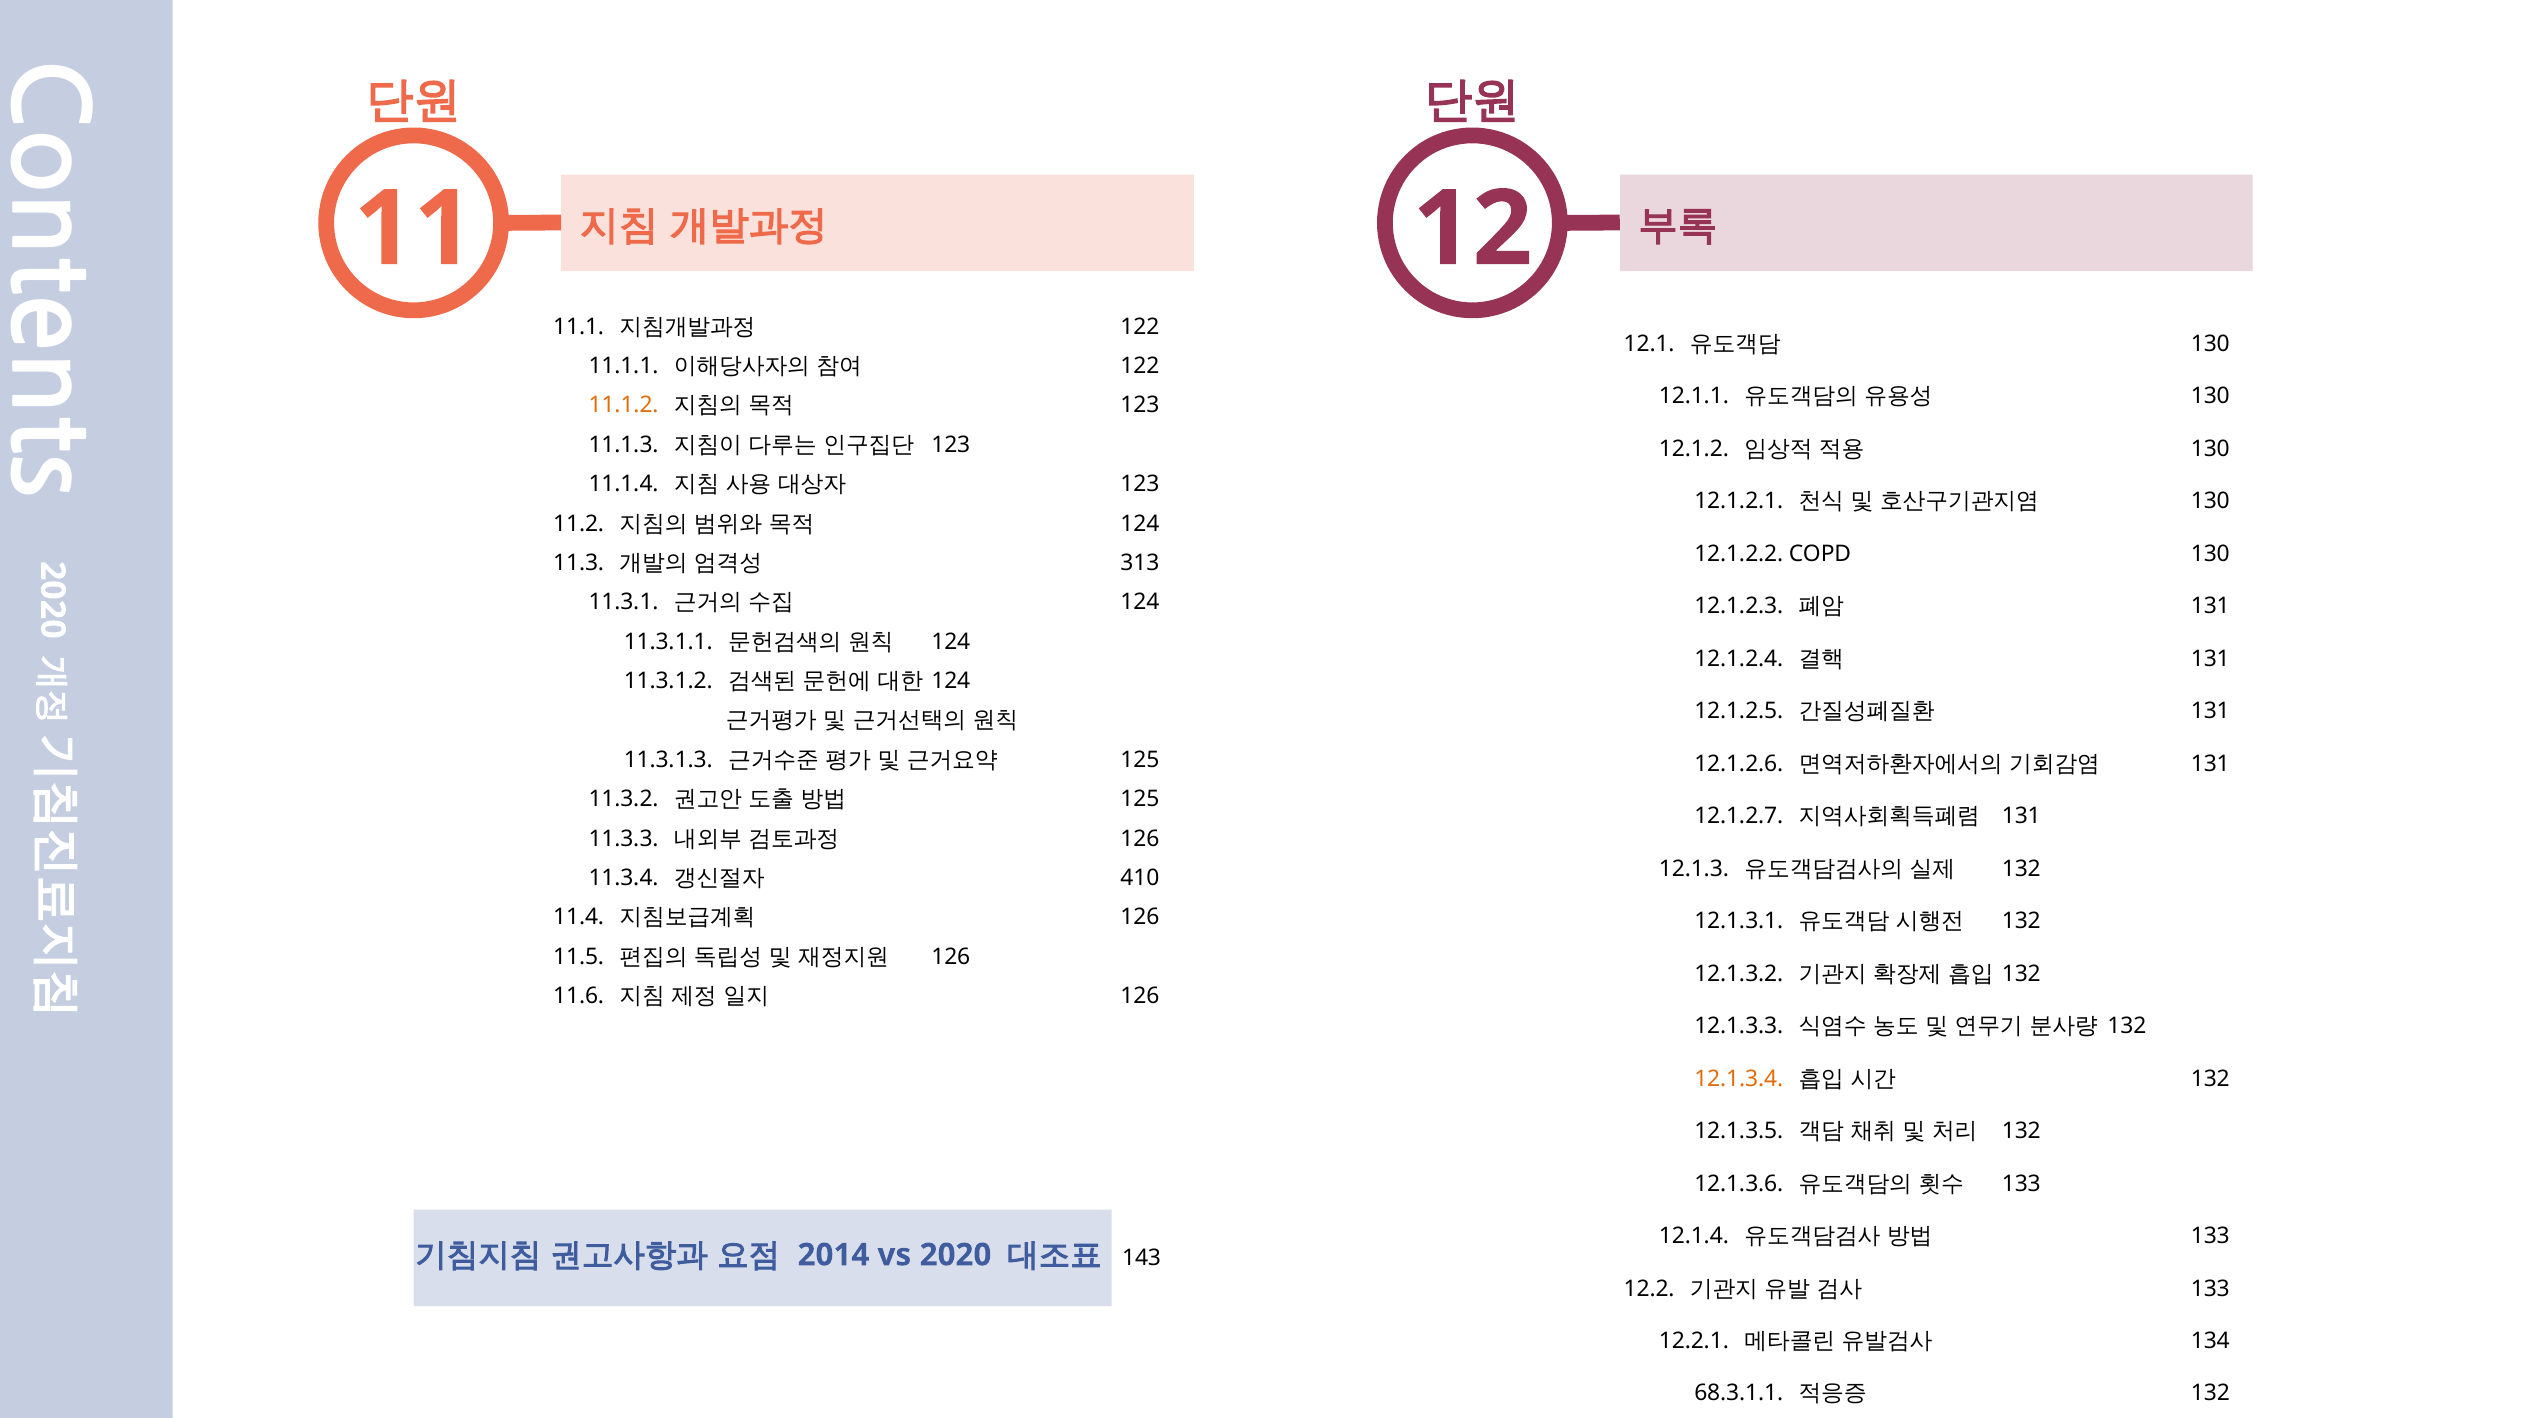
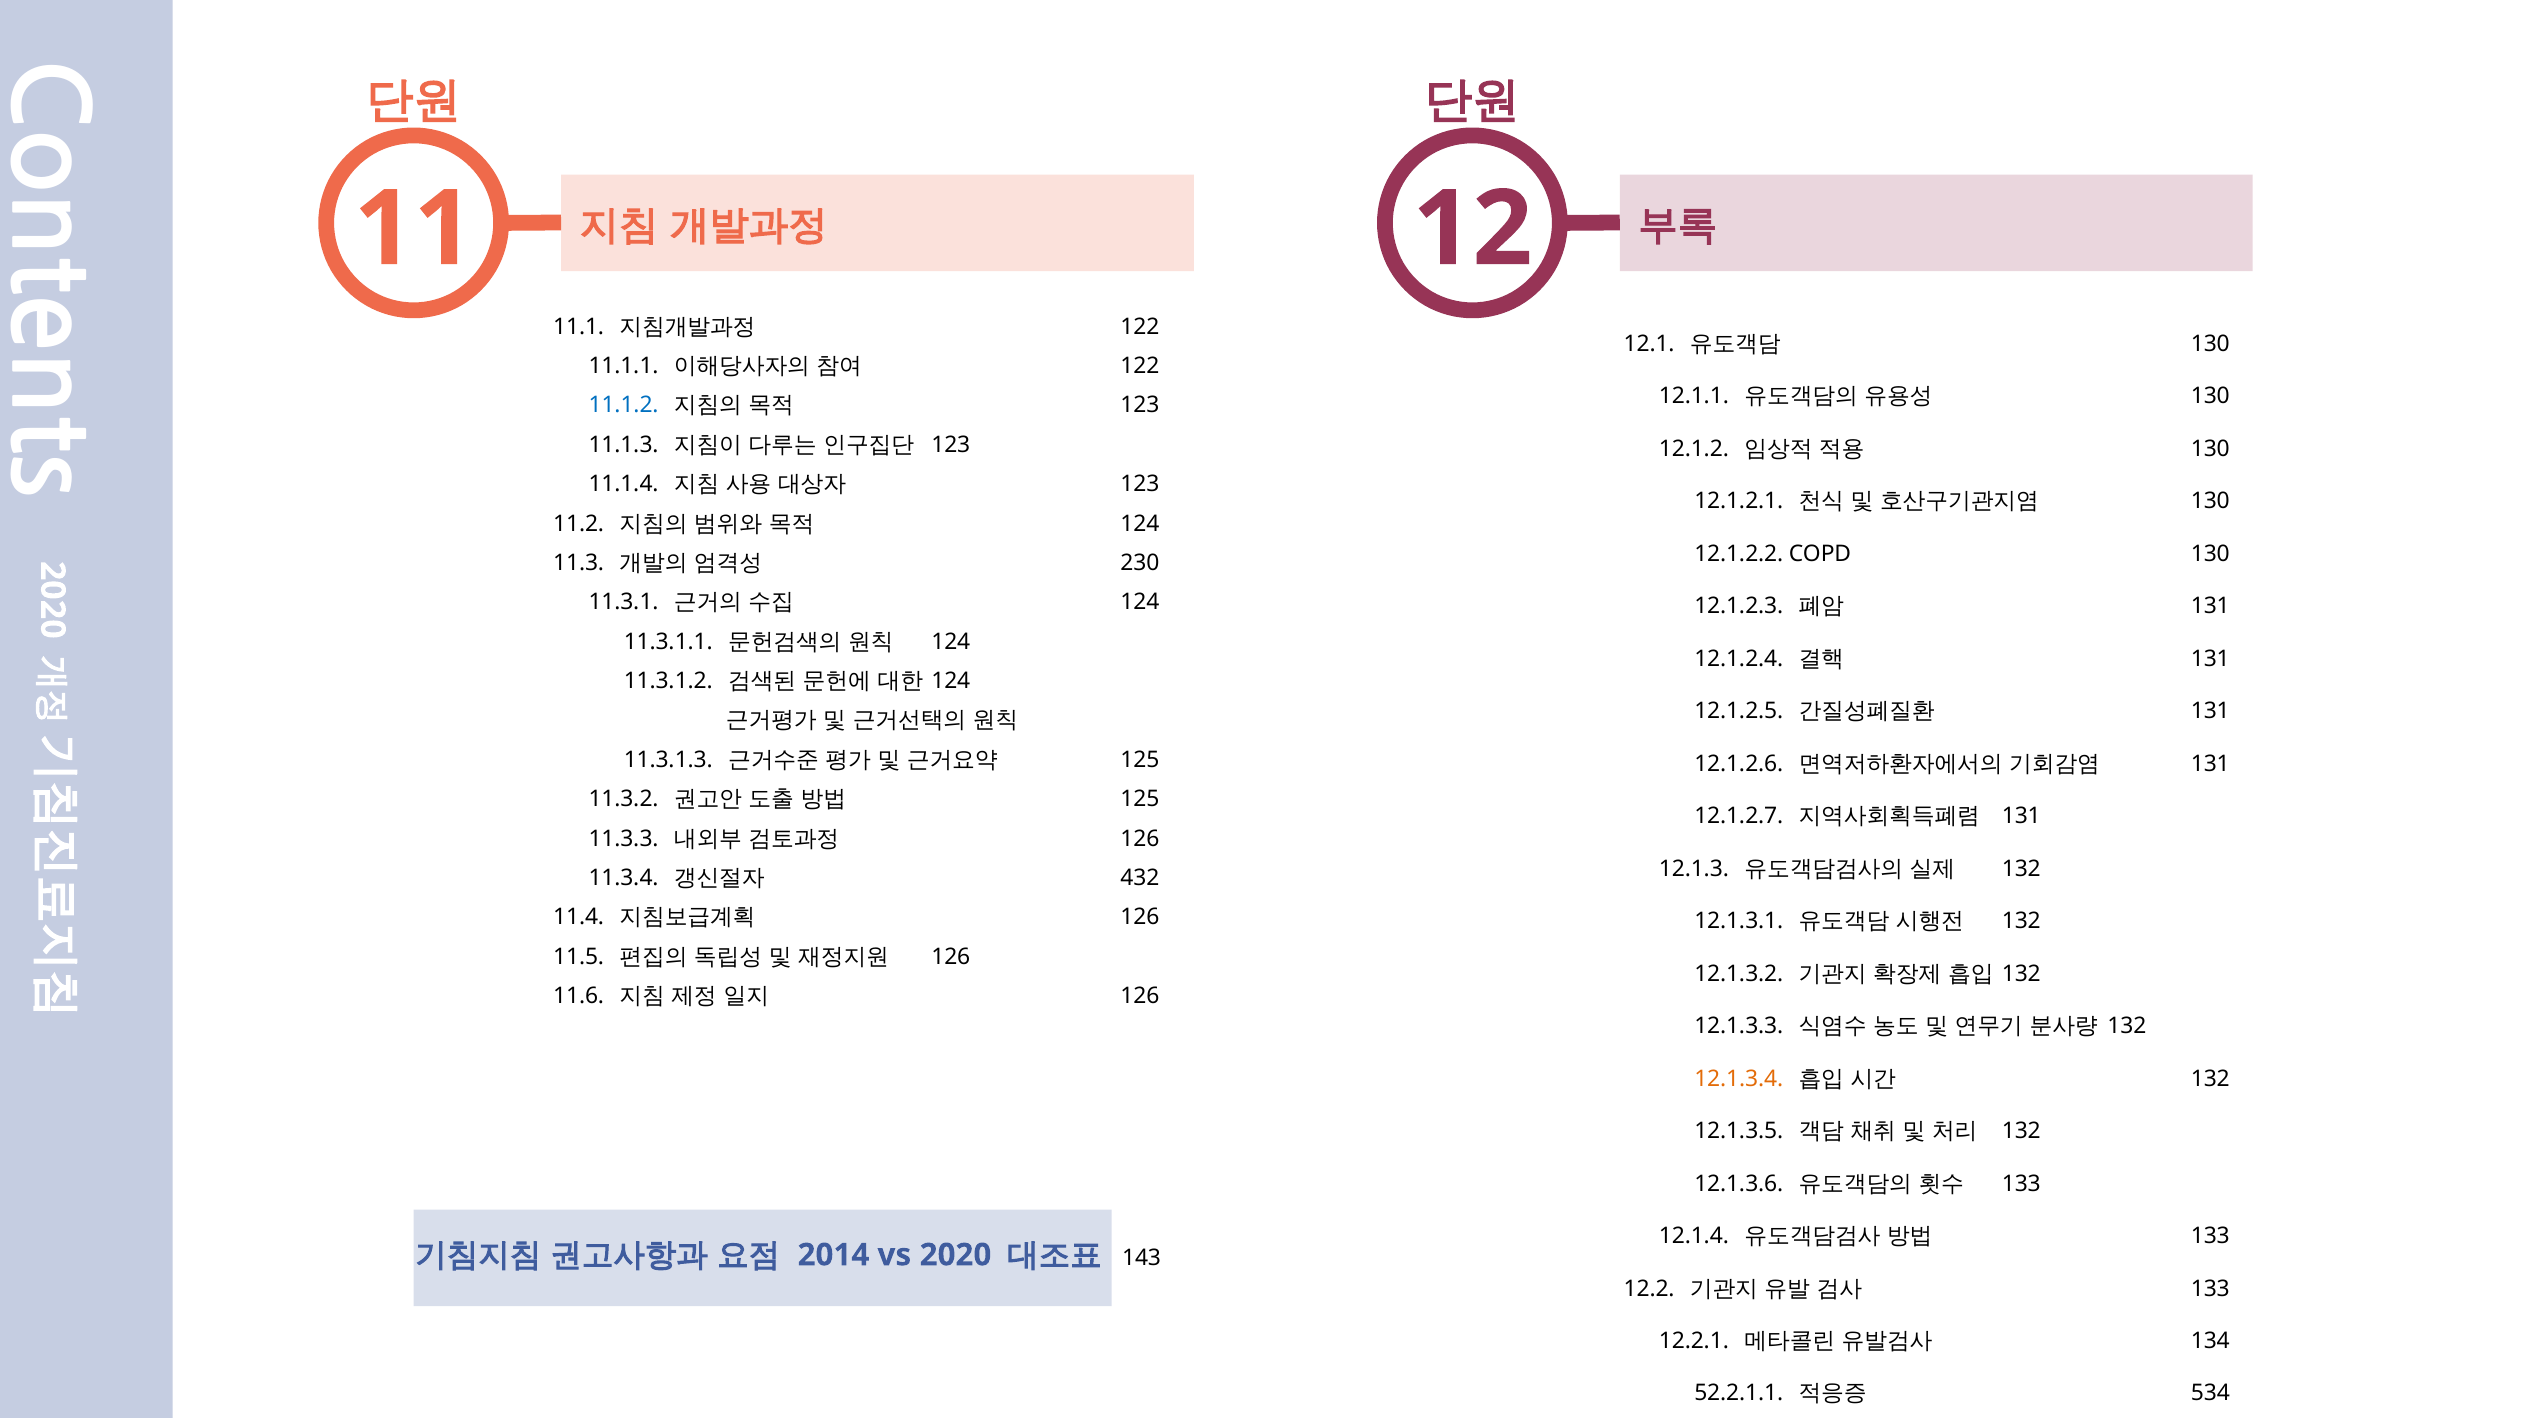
11.1.2 colour: orange -> blue
313: 313 -> 230
410: 410 -> 432
68.3.1.1: 68.3.1.1 -> 52.2.1.1
132 at (2210, 1393): 132 -> 534
